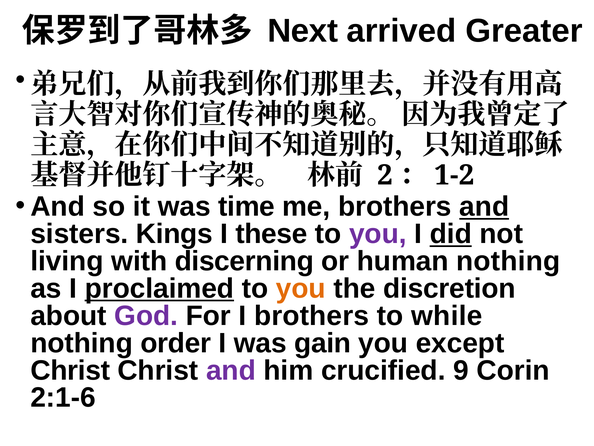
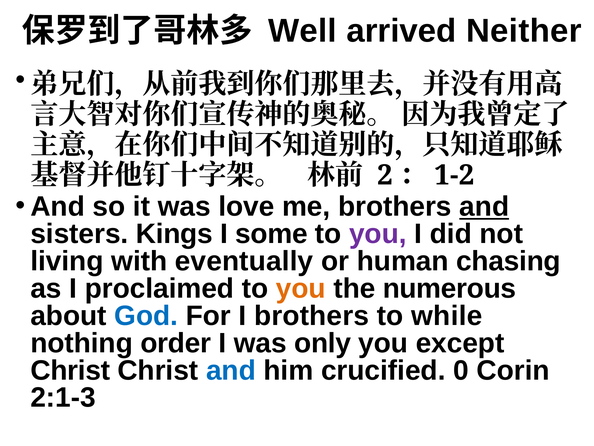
Next: Next -> Well
Greater: Greater -> Neither
time: time -> love
these: these -> some
did underline: present -> none
discerning: discerning -> eventually
human nothing: nothing -> chasing
proclaimed underline: present -> none
discretion: discretion -> numerous
God colour: purple -> blue
gain: gain -> only
and at (231, 370) colour: purple -> blue
9: 9 -> 0
2:1-6: 2:1-6 -> 2:1-3
